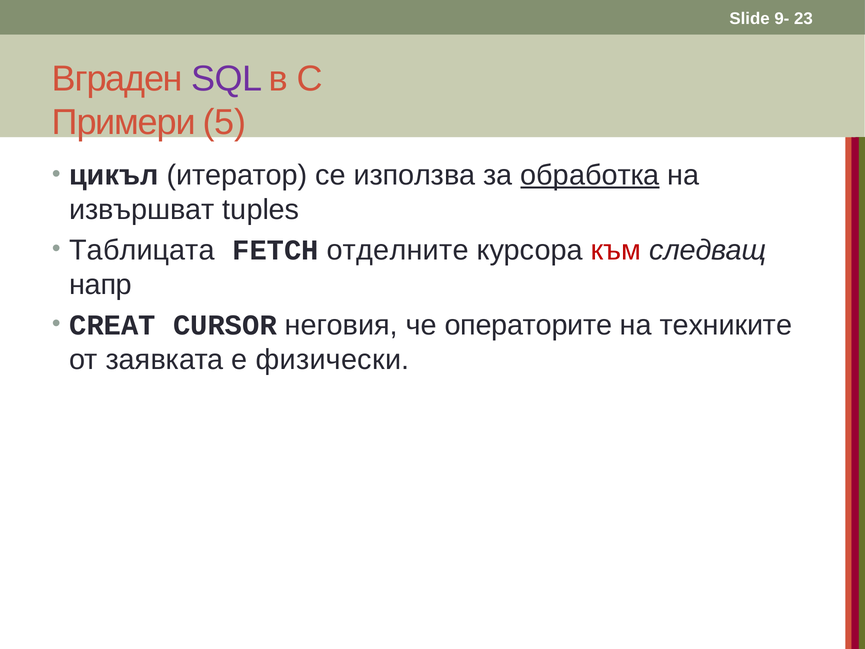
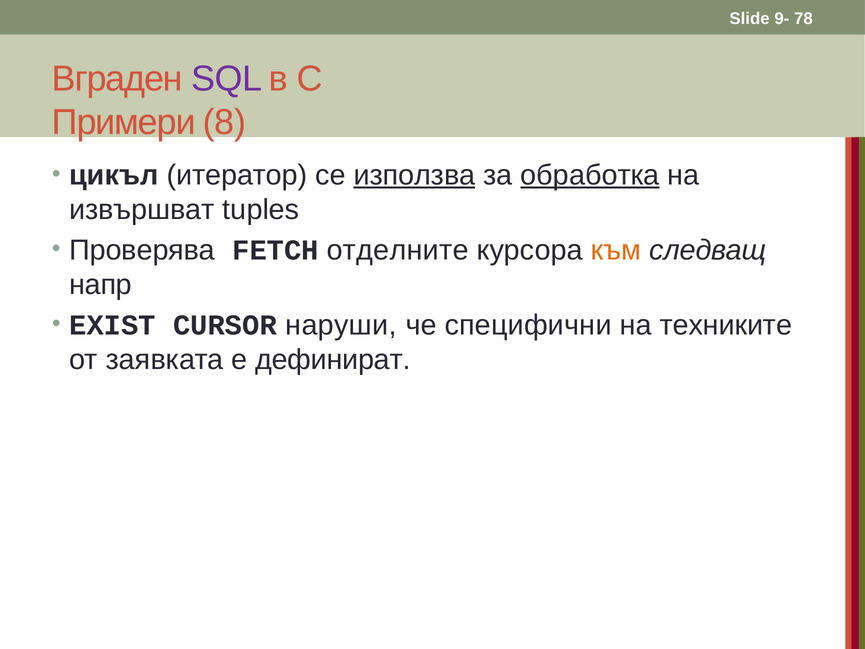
23: 23 -> 78
5: 5 -> 8
използва underline: none -> present
Таблицата: Таблицата -> Проверява
към colour: red -> orange
CREAT: CREAT -> EXIST
неговия: неговия -> наруши
операторите: операторите -> специфични
физически: физически -> дефинират
